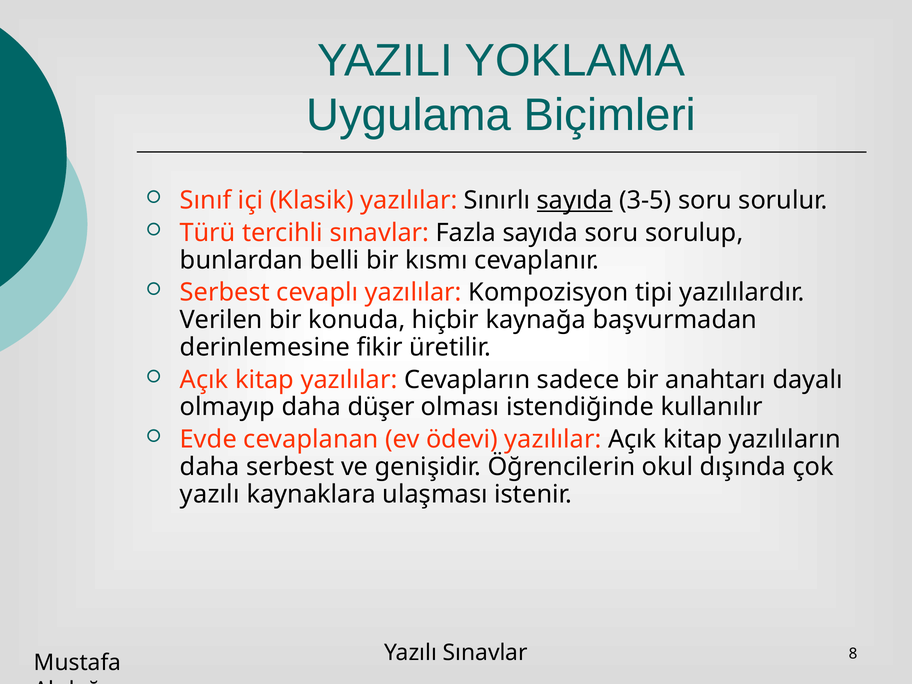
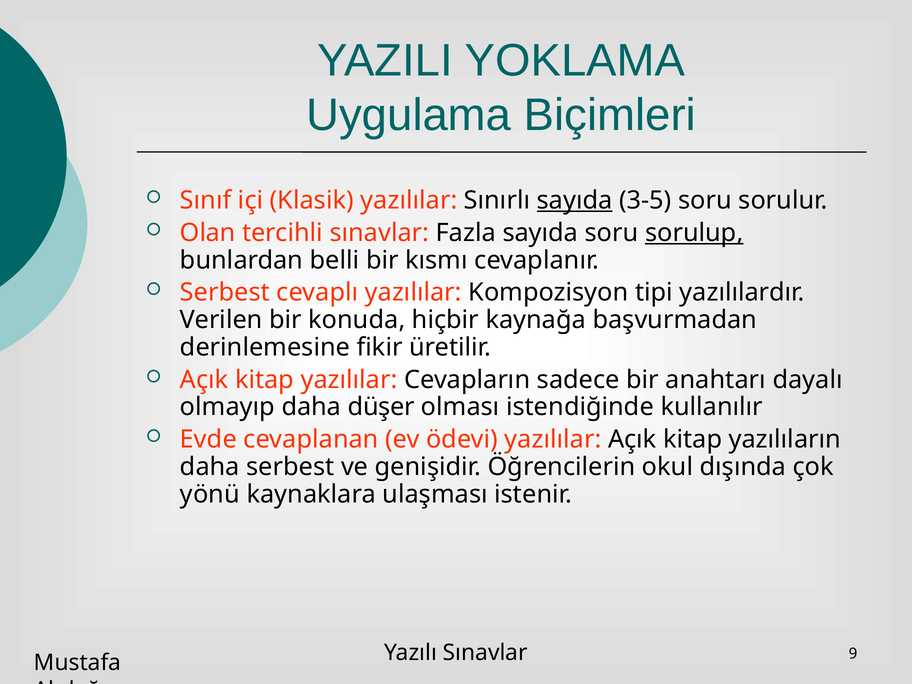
Türü: Türü -> Olan
sorulup underline: none -> present
yazılı at (210, 494): yazılı -> yönü
8: 8 -> 9
